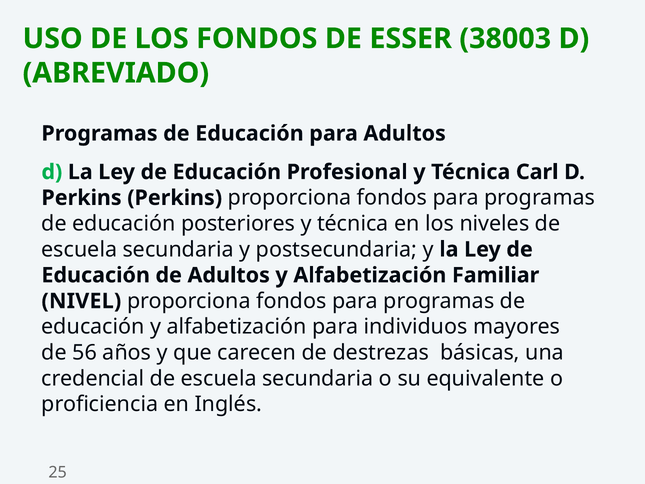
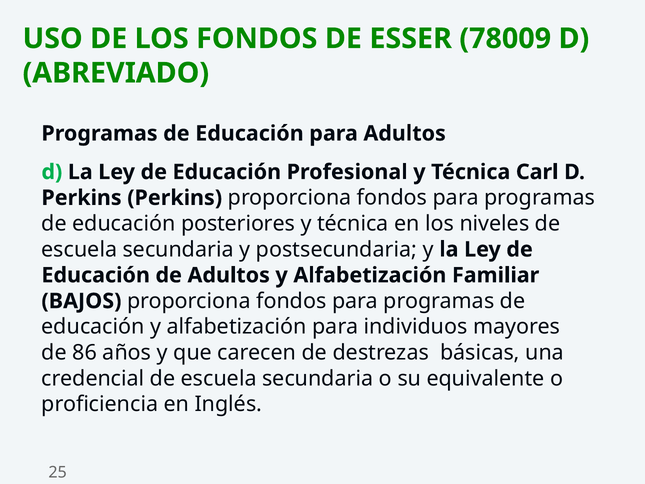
38003: 38003 -> 78009
NIVEL: NIVEL -> BAJOS
56: 56 -> 86
